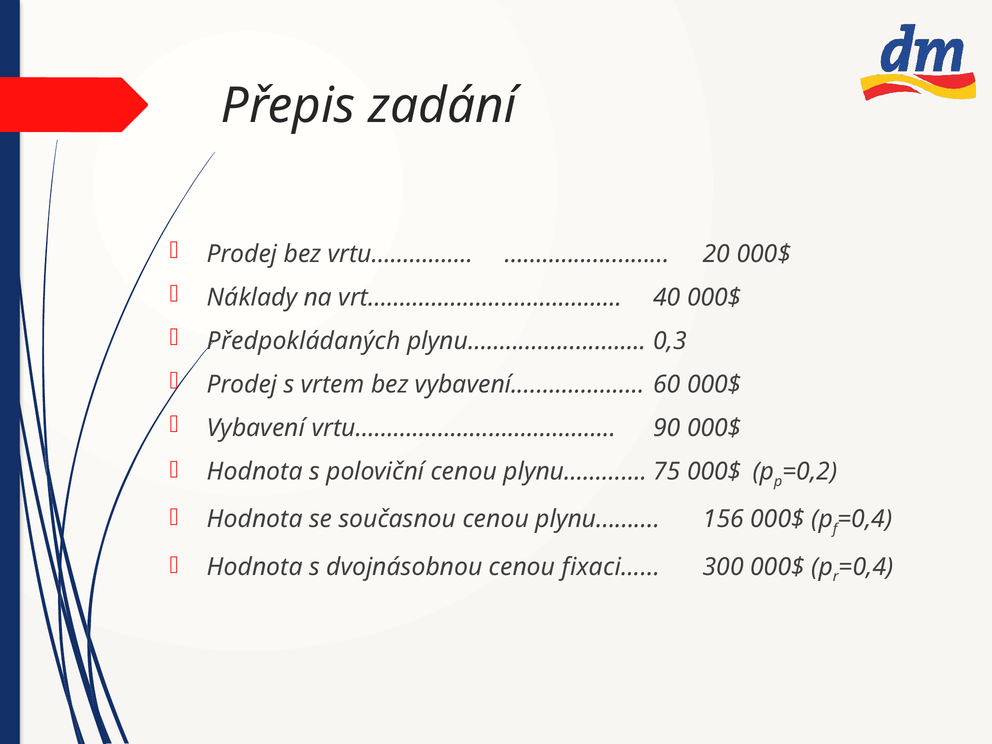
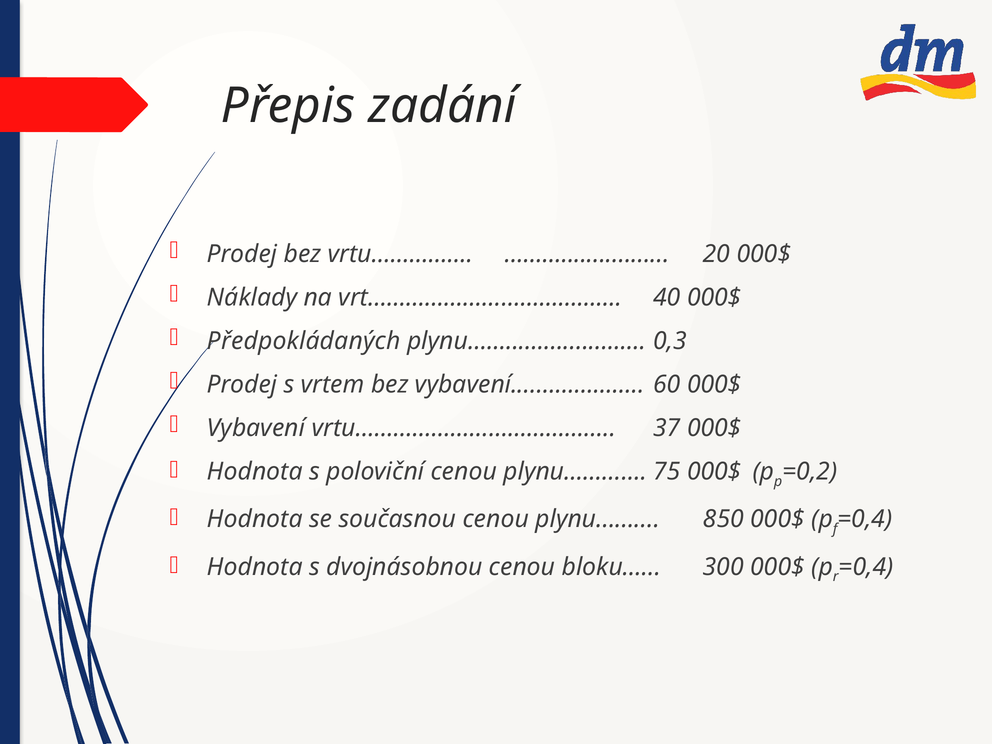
90: 90 -> 37
156: 156 -> 850
fixaci…: fixaci… -> bloku…
